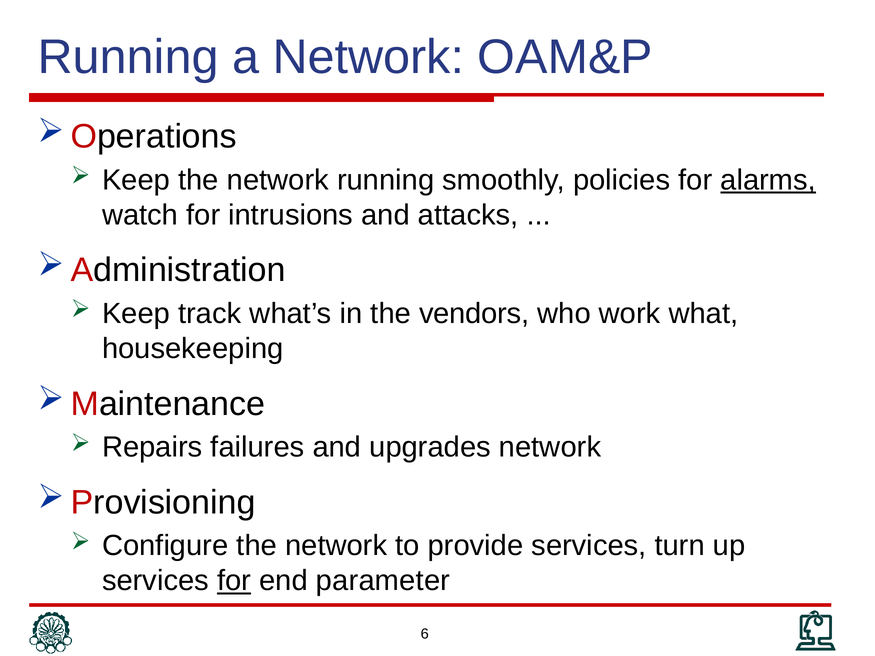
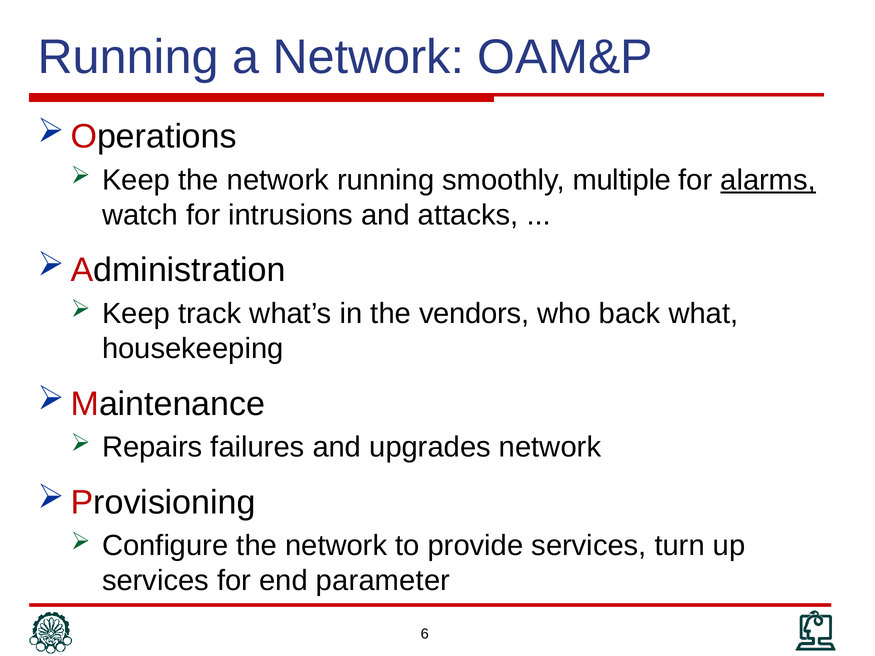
policies: policies -> multiple
work: work -> back
for at (234, 581) underline: present -> none
